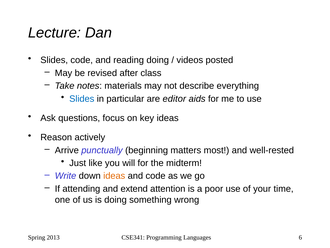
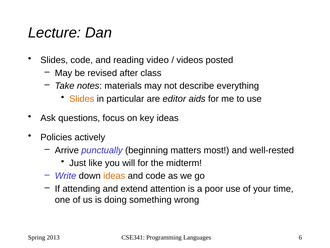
reading doing: doing -> video
Slides at (82, 99) colour: blue -> orange
Reason: Reason -> Policies
